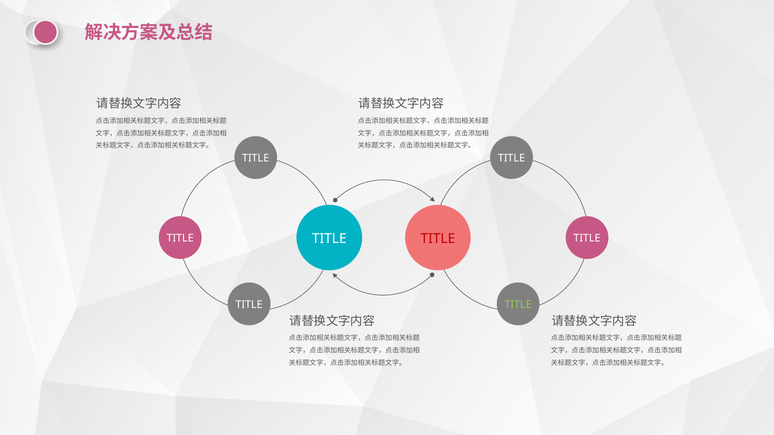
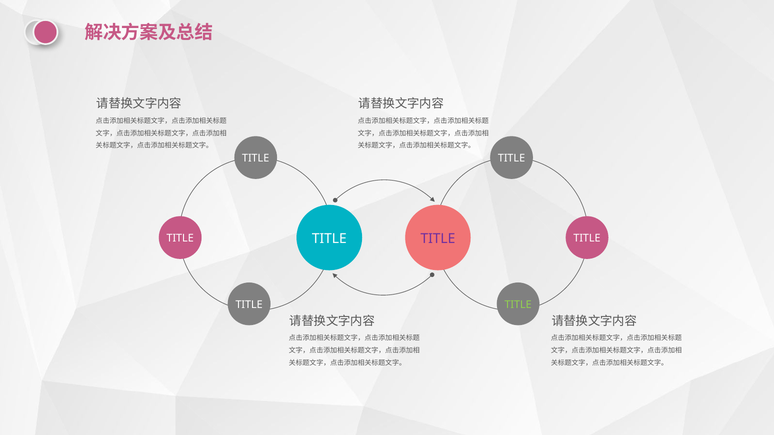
TITLE at (438, 239) colour: red -> purple
